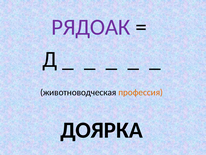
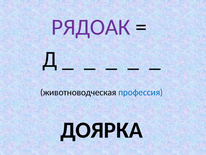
профессия colour: orange -> blue
